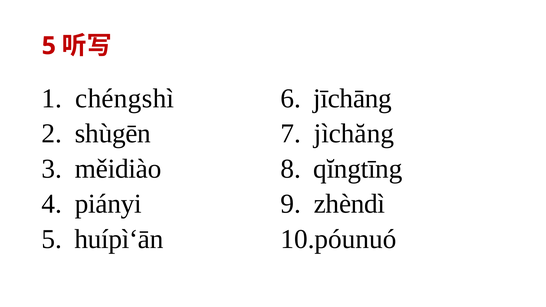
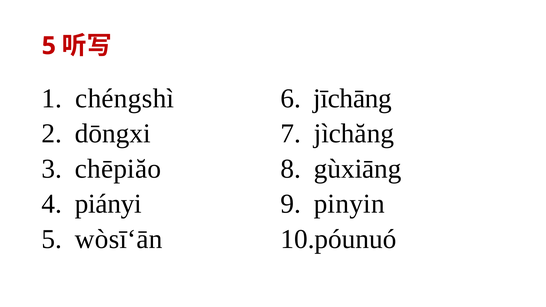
shùgēn: shùgēn -> dōngxi
měidiào: měidiào -> chēpiăo
qĭngtīng: qĭngtīng -> gùxiāng
zhèndì: zhèndì -> pinyin
huípì‘ān: huípì‘ān -> wòsī‘ān
